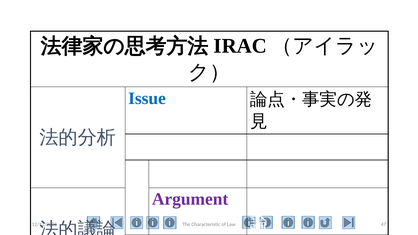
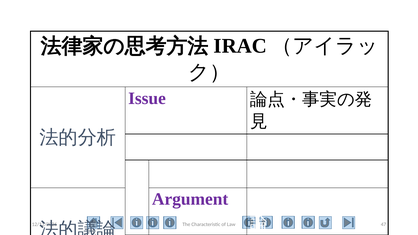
Issue colour: blue -> purple
